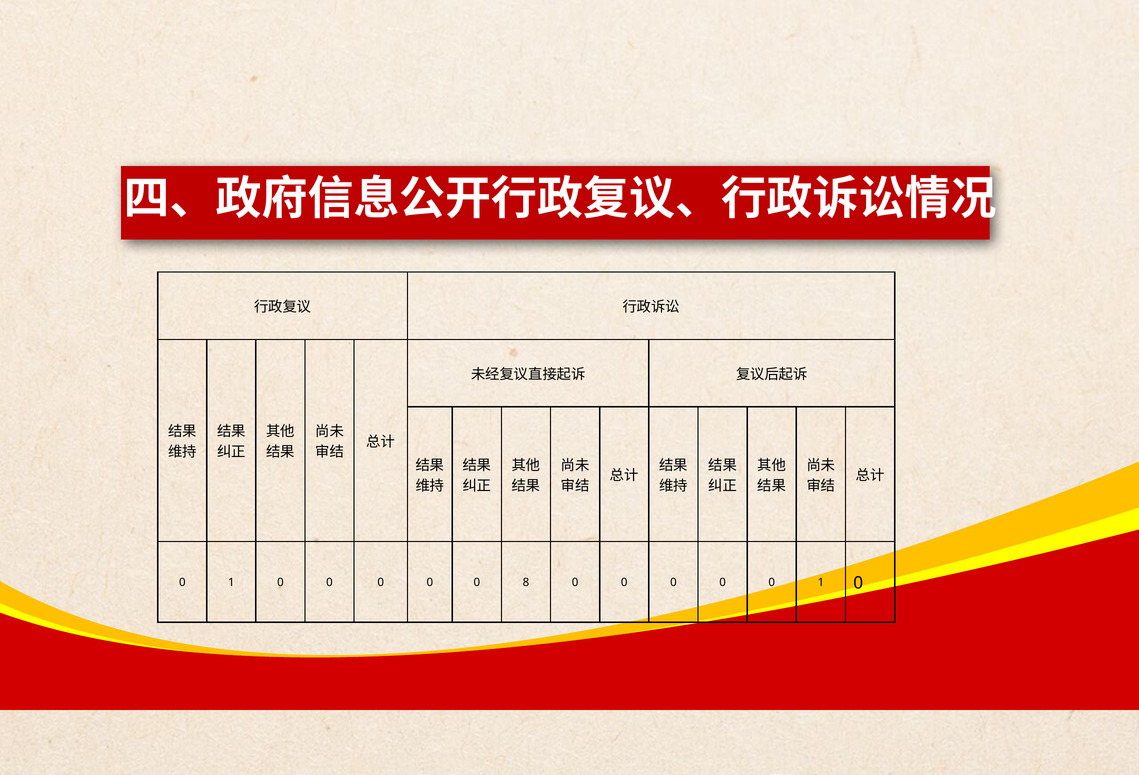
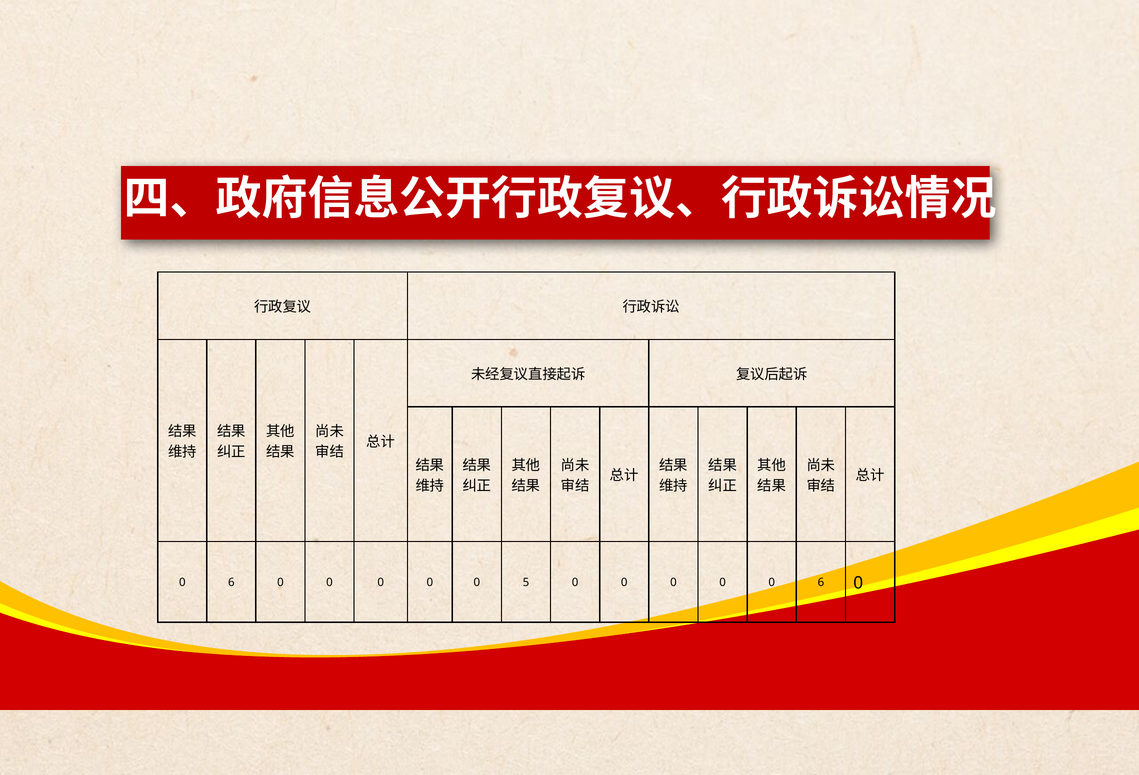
1 at (231, 583): 1 -> 6
8: 8 -> 5
0 0 1: 1 -> 6
